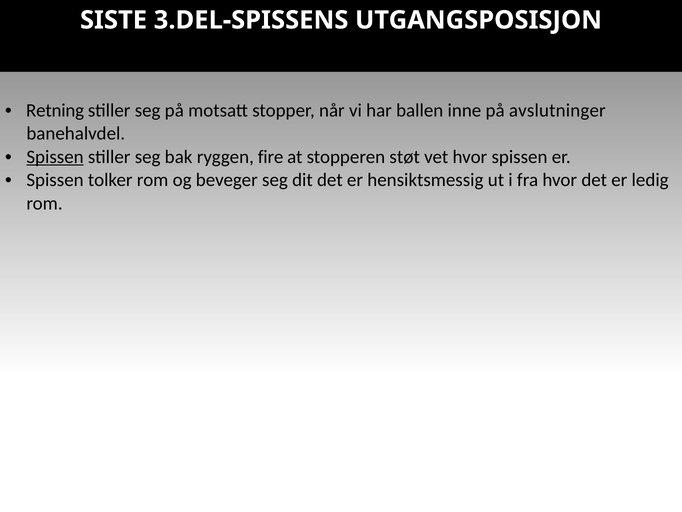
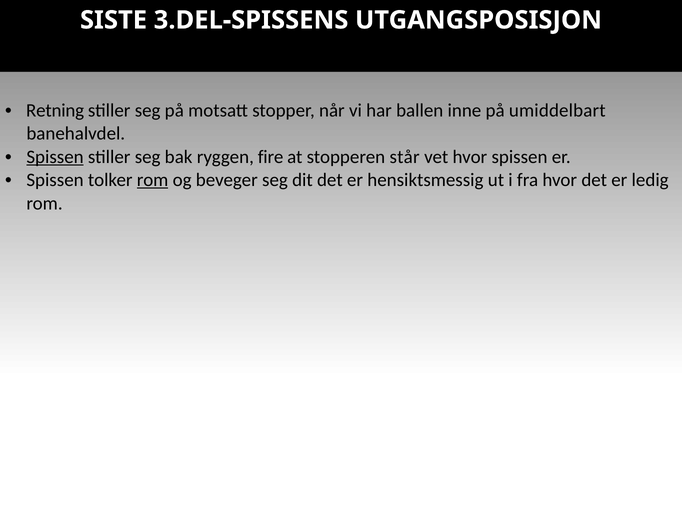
avslutninger: avslutninger -> umiddelbart
støt: støt -> står
rom at (153, 180) underline: none -> present
